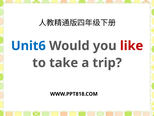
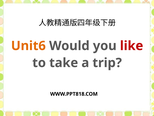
Unit6 colour: blue -> orange
